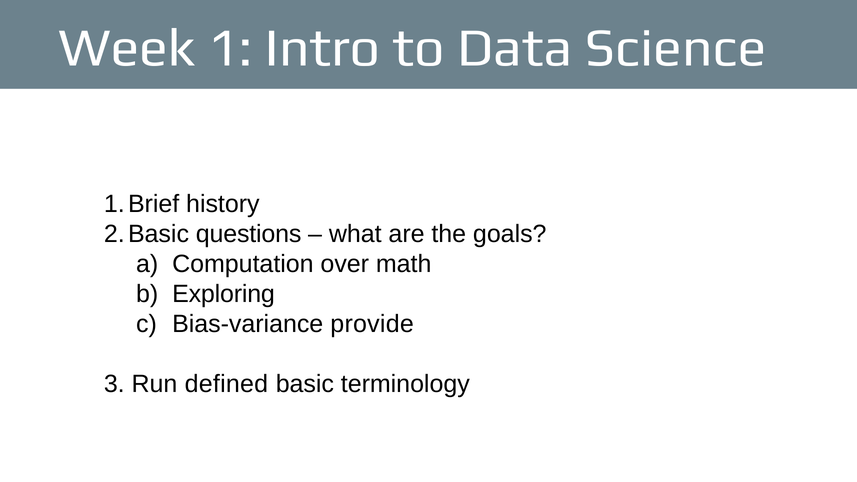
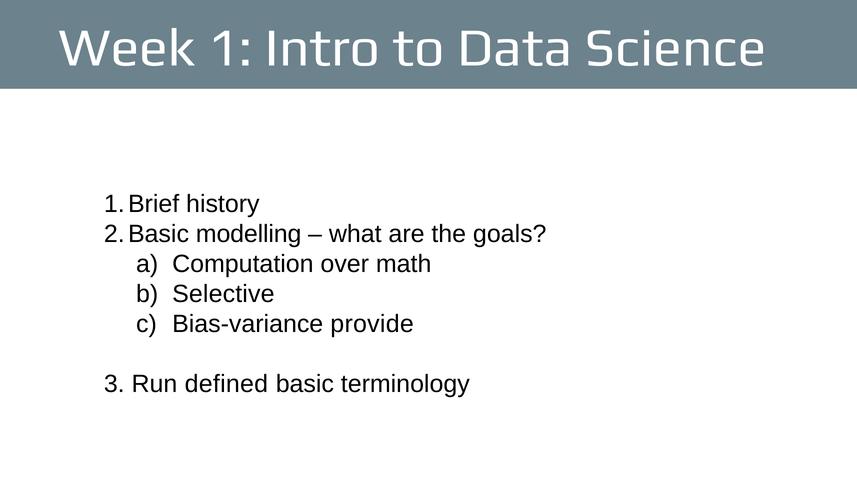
questions: questions -> modelling
Exploring: Exploring -> Selective
